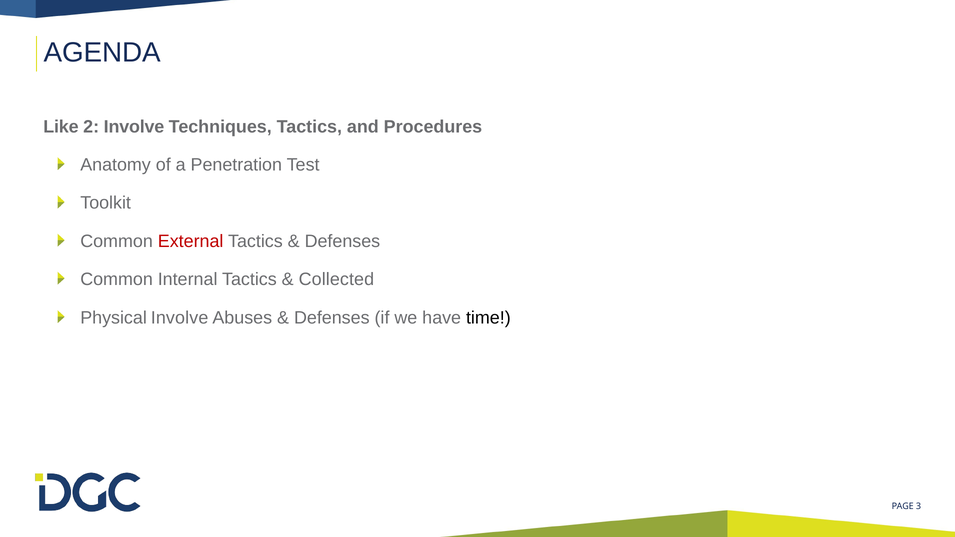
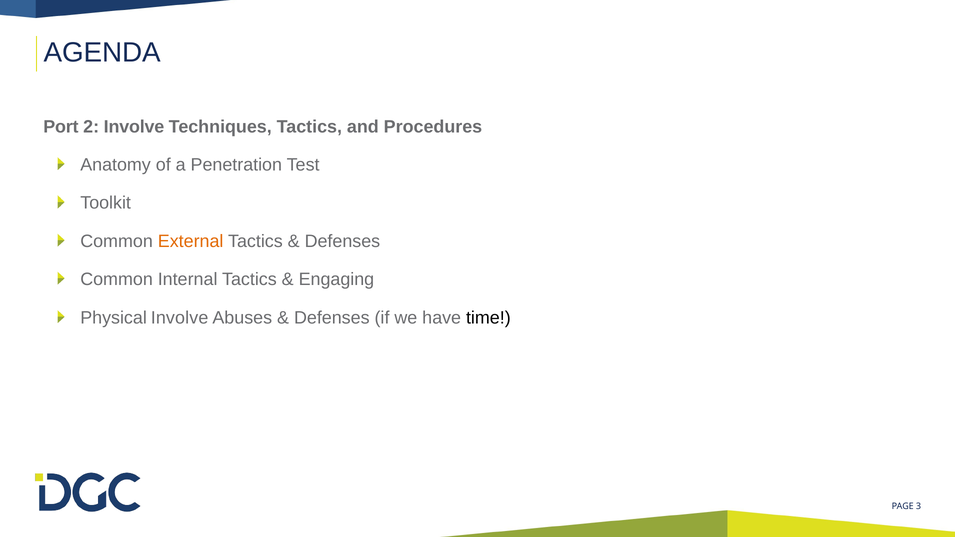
Like: Like -> Port
External colour: red -> orange
Collected: Collected -> Engaging
